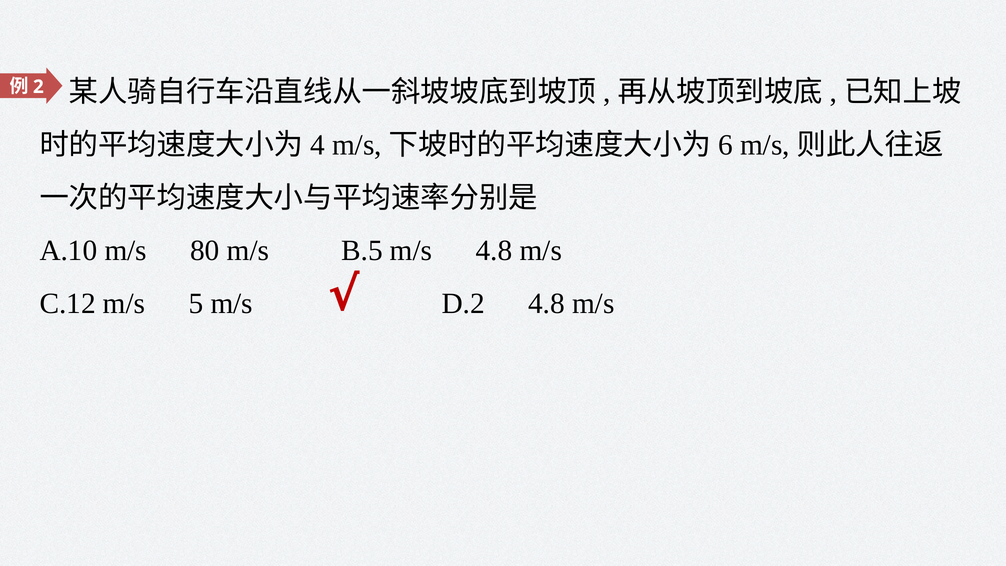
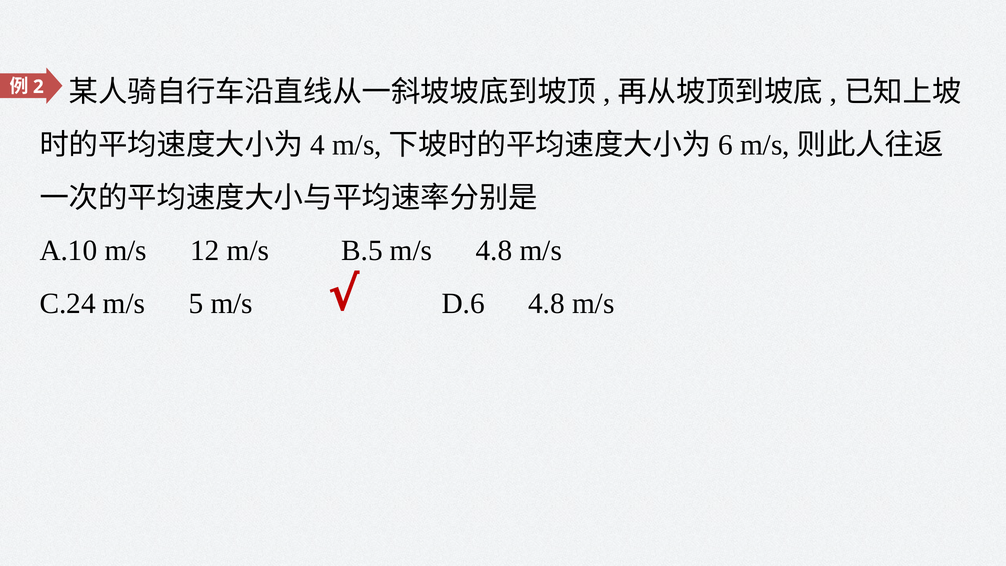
80: 80 -> 12
C.12: C.12 -> C.24
D.2: D.2 -> D.6
